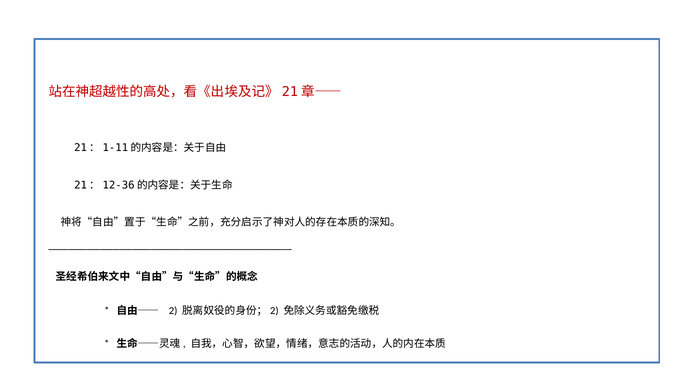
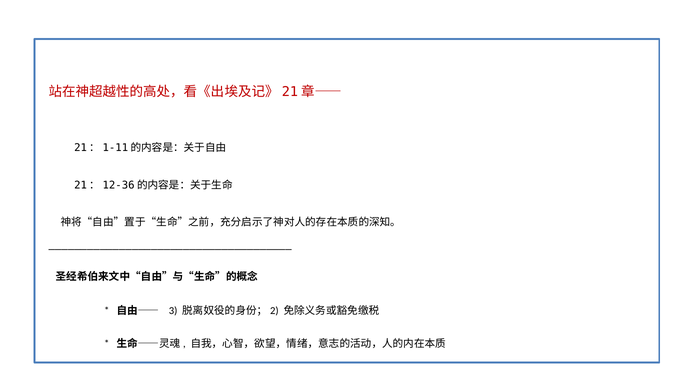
2: 2 -> 3
